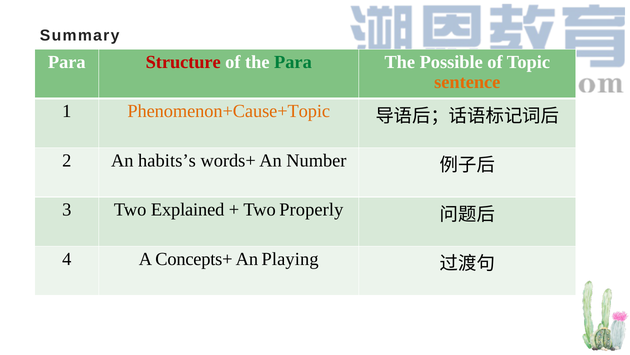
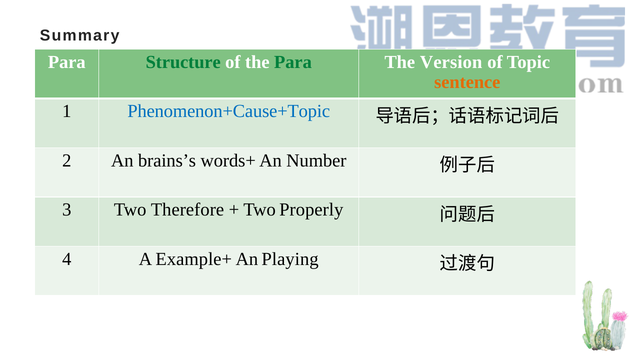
Structure colour: red -> green
Possible: Possible -> Version
Phenomenon+Cause+Topic colour: orange -> blue
habits’s: habits’s -> brains’s
Explained: Explained -> Therefore
Concepts+: Concepts+ -> Example+
